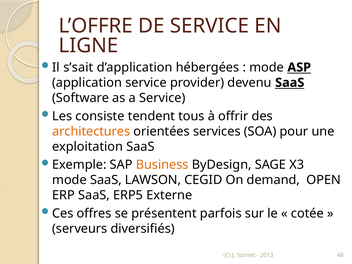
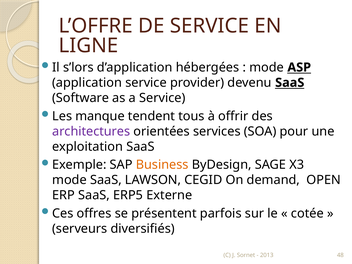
s’sait: s’sait -> s’lors
consiste: consiste -> manque
architectures colour: orange -> purple
